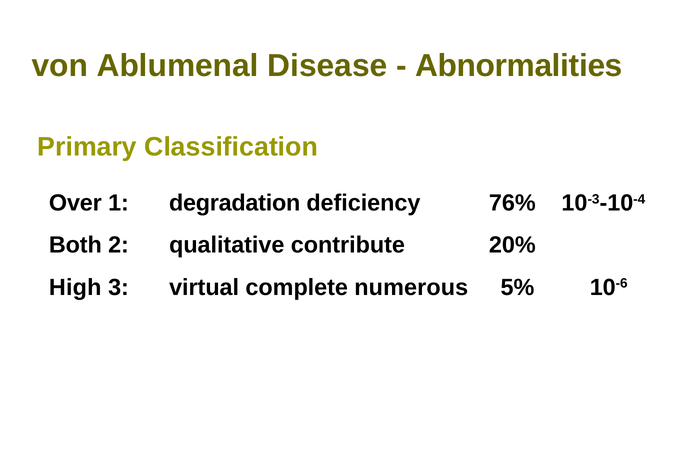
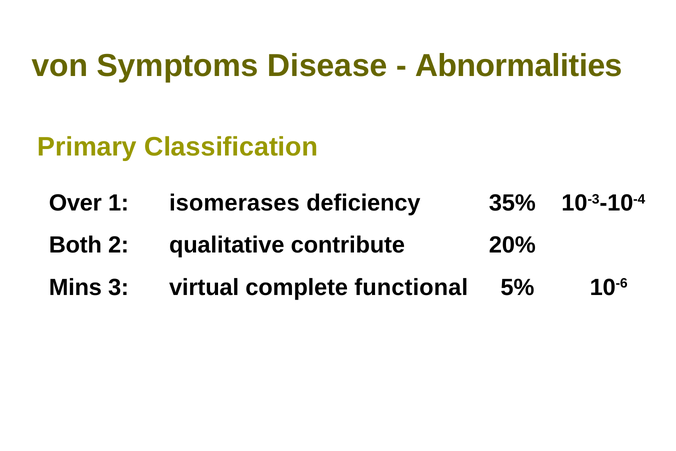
Ablumenal: Ablumenal -> Symptoms
degradation: degradation -> isomerases
76%: 76% -> 35%
High: High -> Mins
numerous: numerous -> functional
